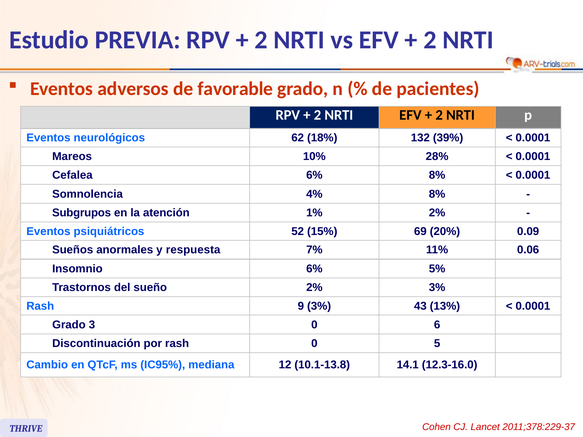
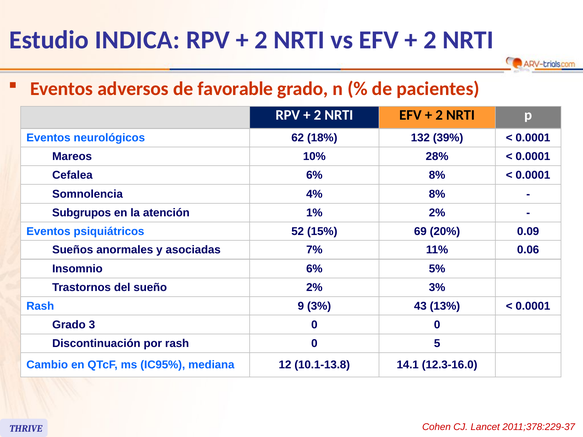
PREVIA: PREVIA -> INDICA
respuesta: respuesta -> asociadas
0 6: 6 -> 0
